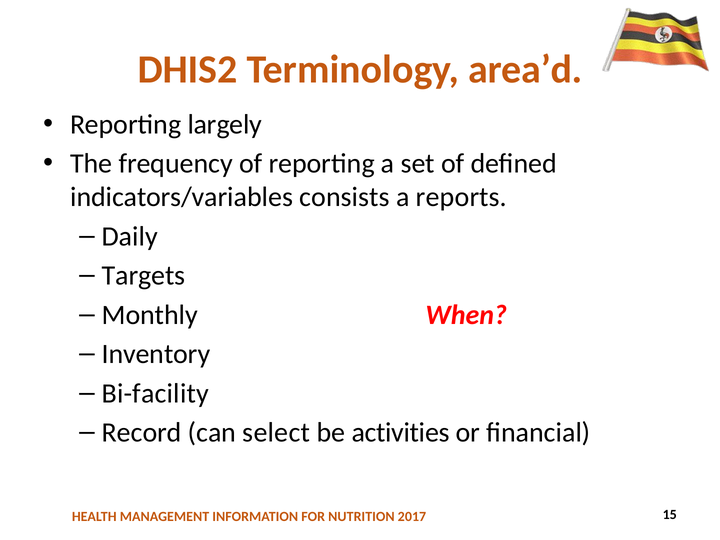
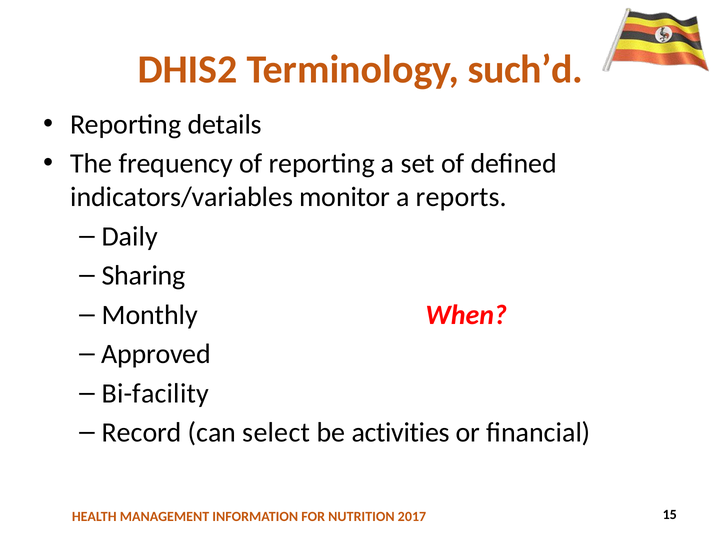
area’d: area’d -> such’d
largely: largely -> details
consists: consists -> monitor
Targets: Targets -> Sharing
Inventory: Inventory -> Approved
